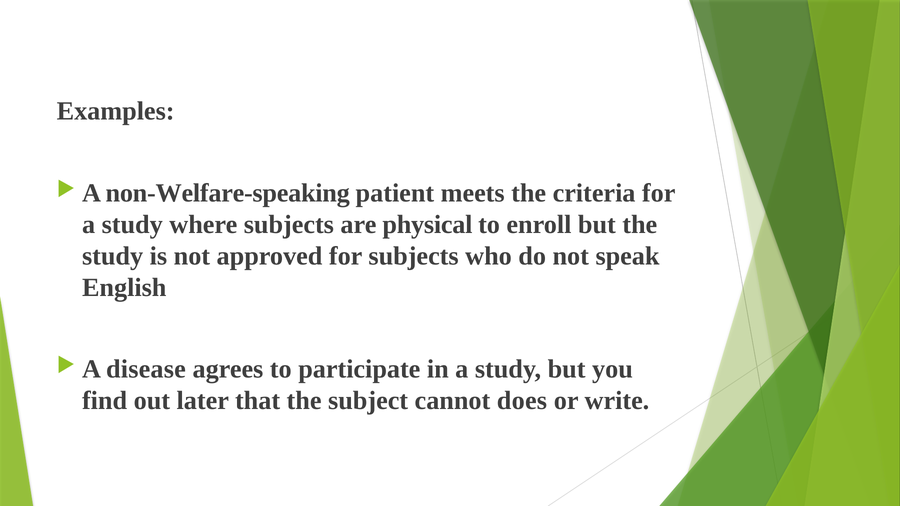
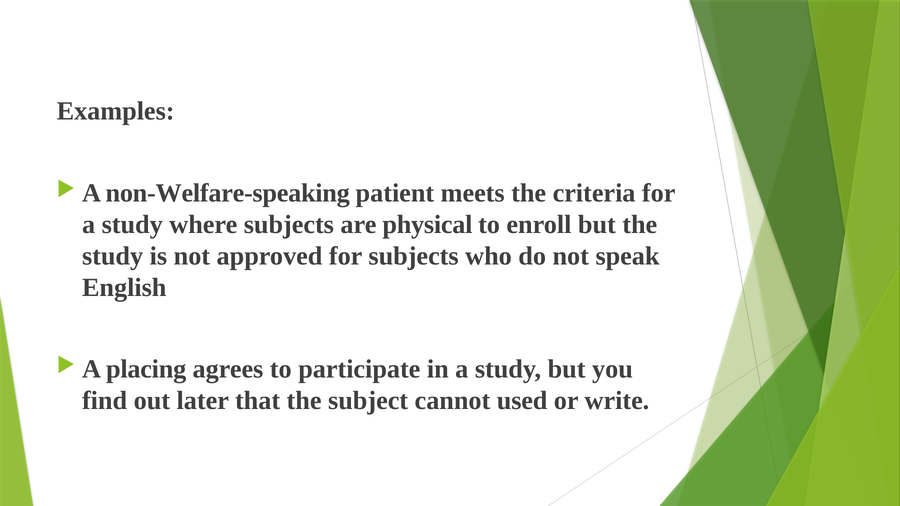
disease: disease -> placing
does: does -> used
